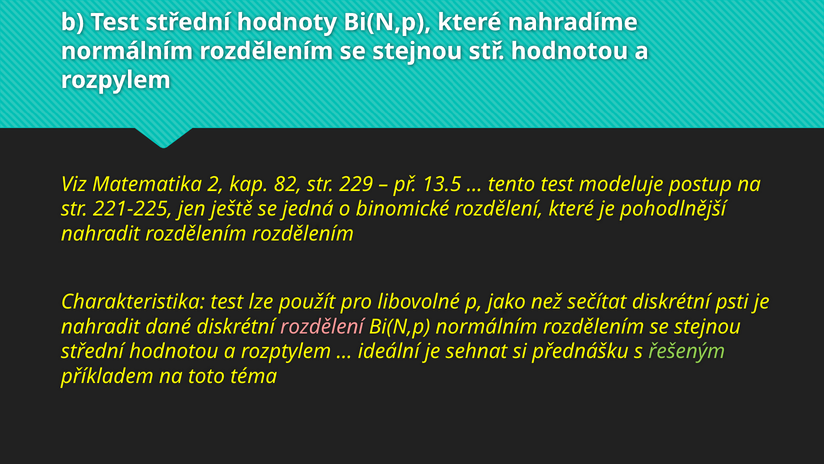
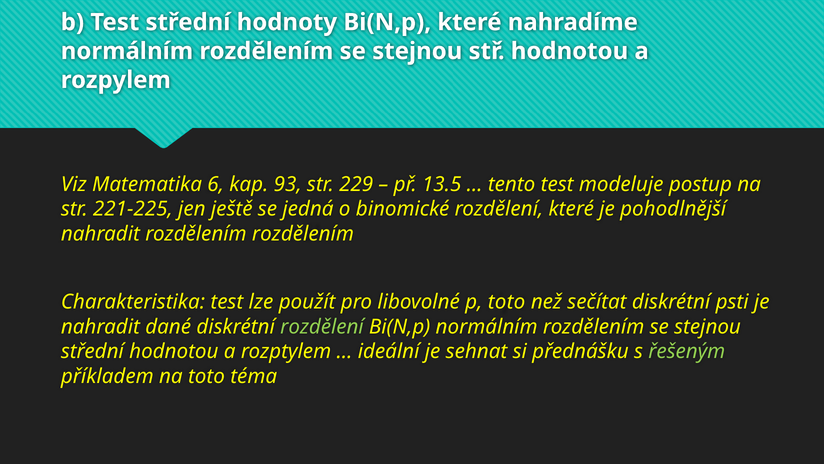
2: 2 -> 6
82: 82 -> 93
p jako: jako -> toto
rozdělení at (322, 326) colour: pink -> light green
